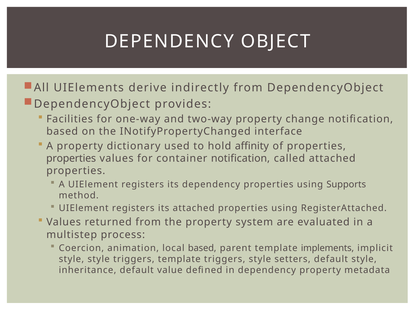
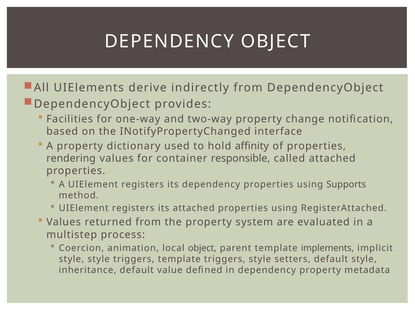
properties at (71, 159): properties -> rendering
container notification: notification -> responsible
local based: based -> object
